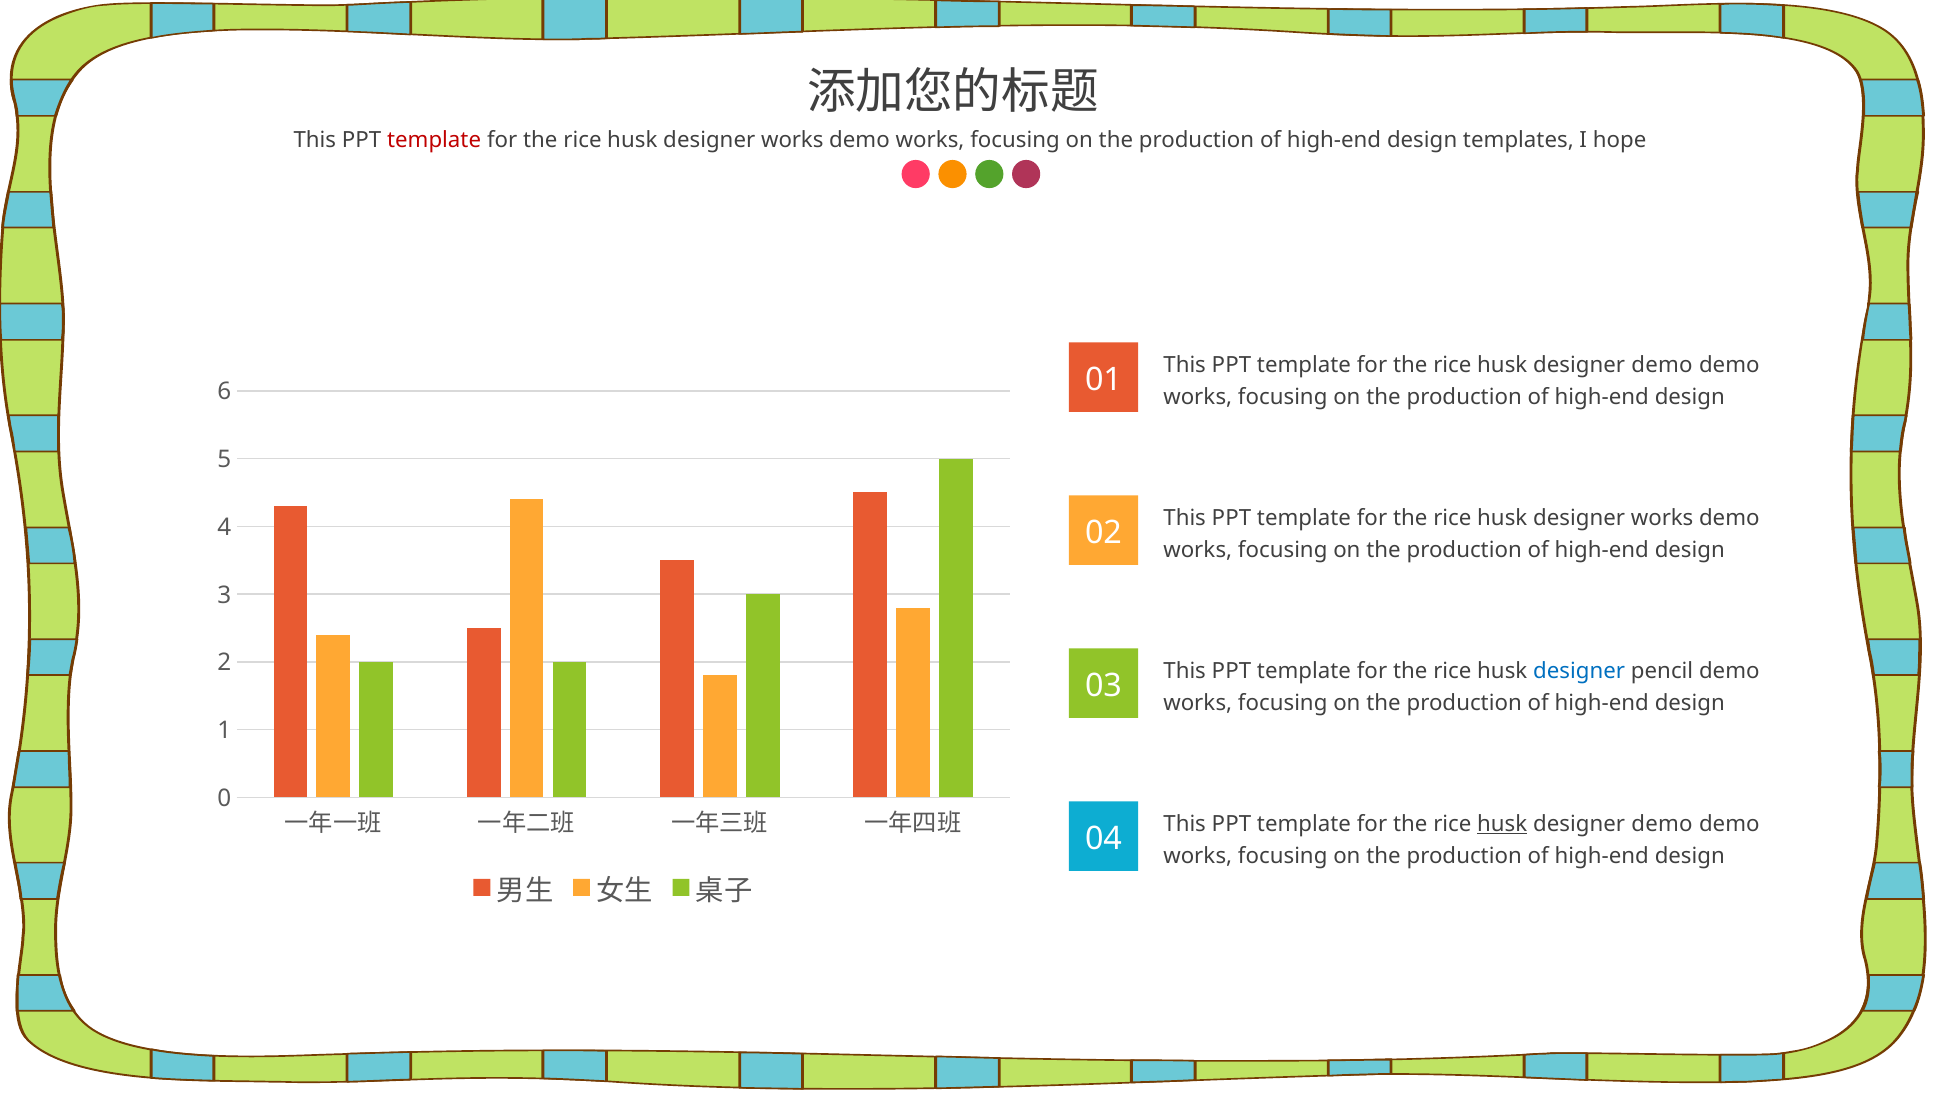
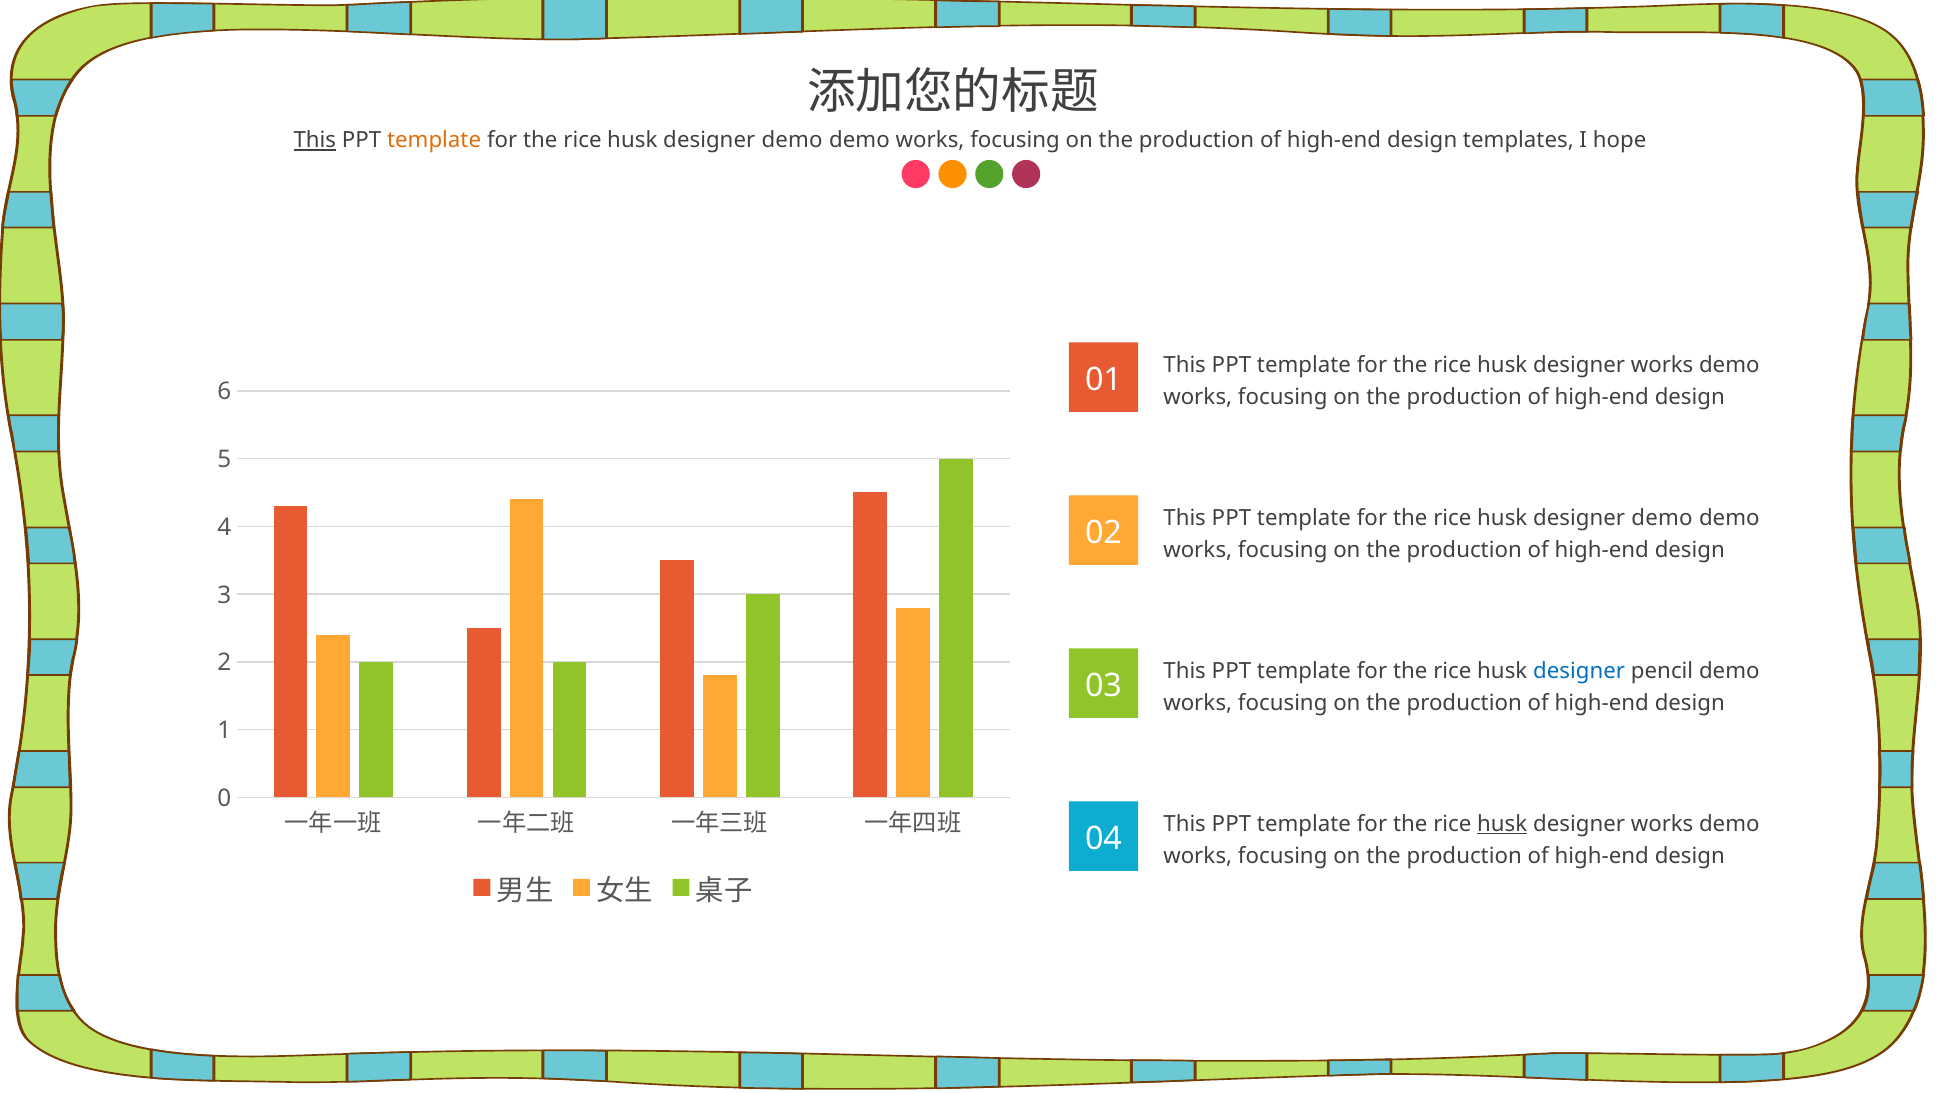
This at (315, 140) underline: none -> present
template at (434, 140) colour: red -> orange
works at (792, 140): works -> demo
demo at (1662, 365): demo -> works
works at (1662, 517): works -> demo
demo at (1662, 823): demo -> works
